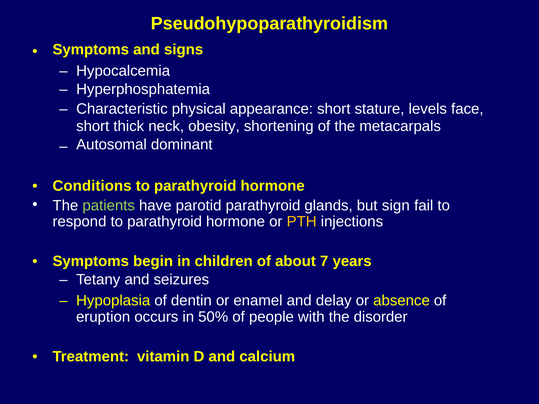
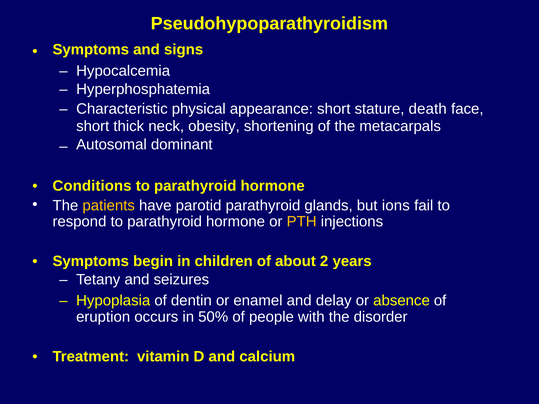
levels: levels -> death
patients colour: light green -> yellow
sign: sign -> ions
7: 7 -> 2
